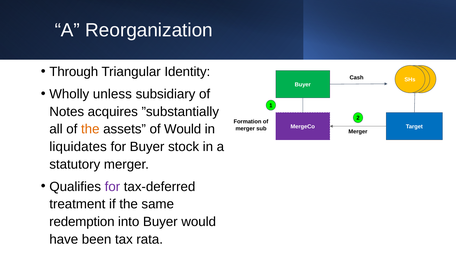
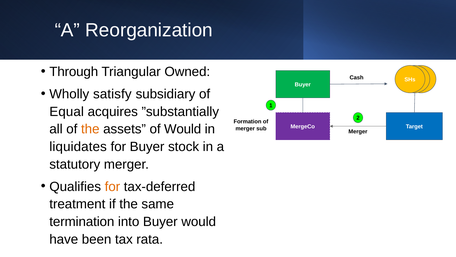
Identity: Identity -> Owned
unless: unless -> satisfy
Notes: Notes -> Equal
for at (112, 186) colour: purple -> orange
redemption: redemption -> termination
